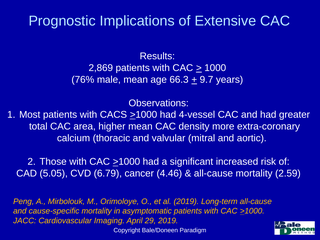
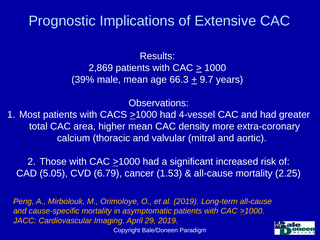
76%: 76% -> 39%
4.46: 4.46 -> 1.53
2.59: 2.59 -> 2.25
